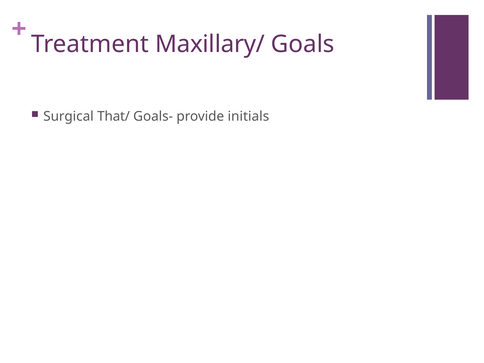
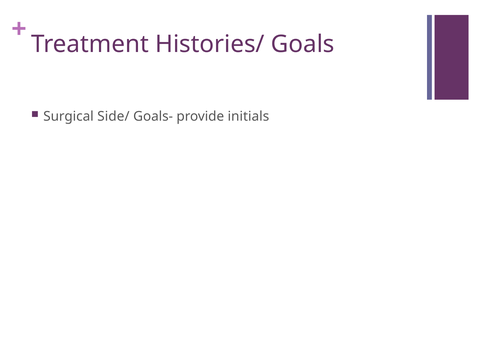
Maxillary/: Maxillary/ -> Histories/
That/: That/ -> Side/
